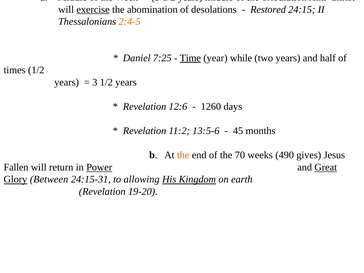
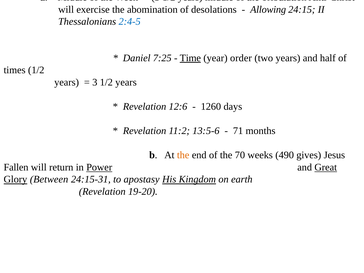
exercise underline: present -> none
Restored: Restored -> Allowing
2:4-5 colour: orange -> blue
while: while -> order
45: 45 -> 71
allowing: allowing -> apostasy
